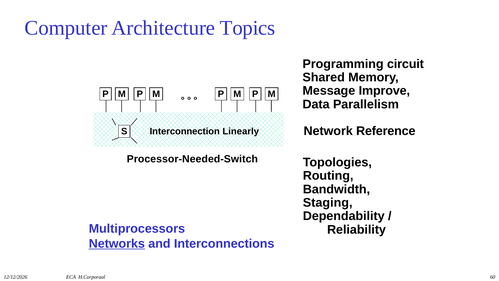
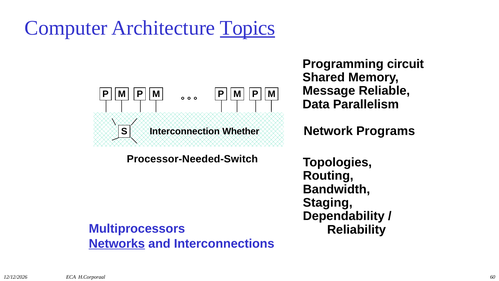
Topics underline: none -> present
Improve: Improve -> Reliable
Reference: Reference -> Programs
Linearly: Linearly -> Whether
